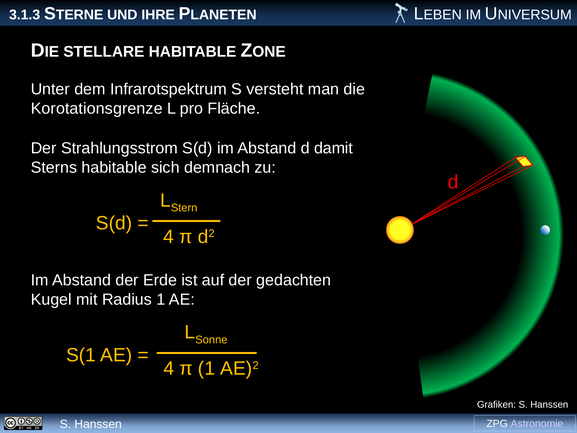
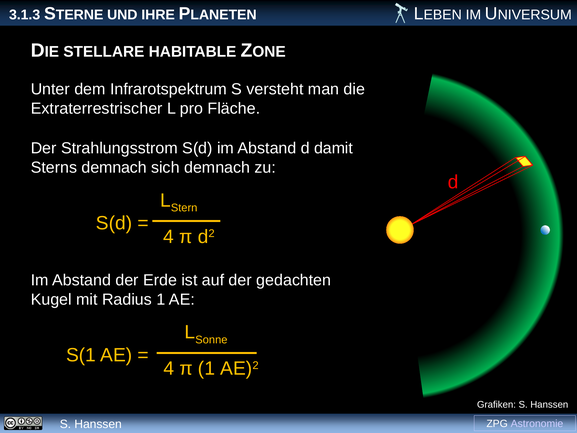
Korotationsgrenze: Korotationsgrenze -> Extraterrestrischer
Sterns habitable: habitable -> demnach
